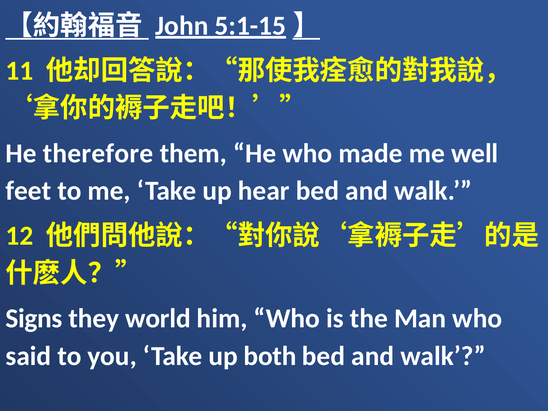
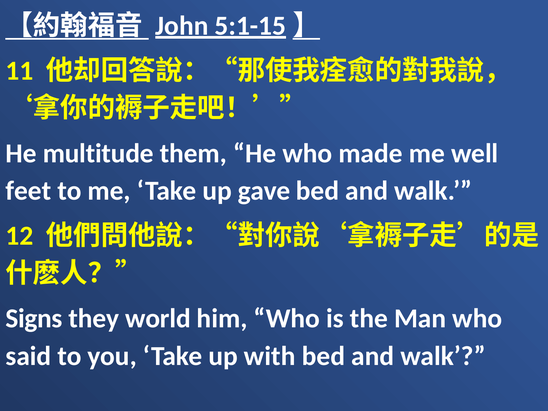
therefore: therefore -> multitude
hear: hear -> gave
both: both -> with
